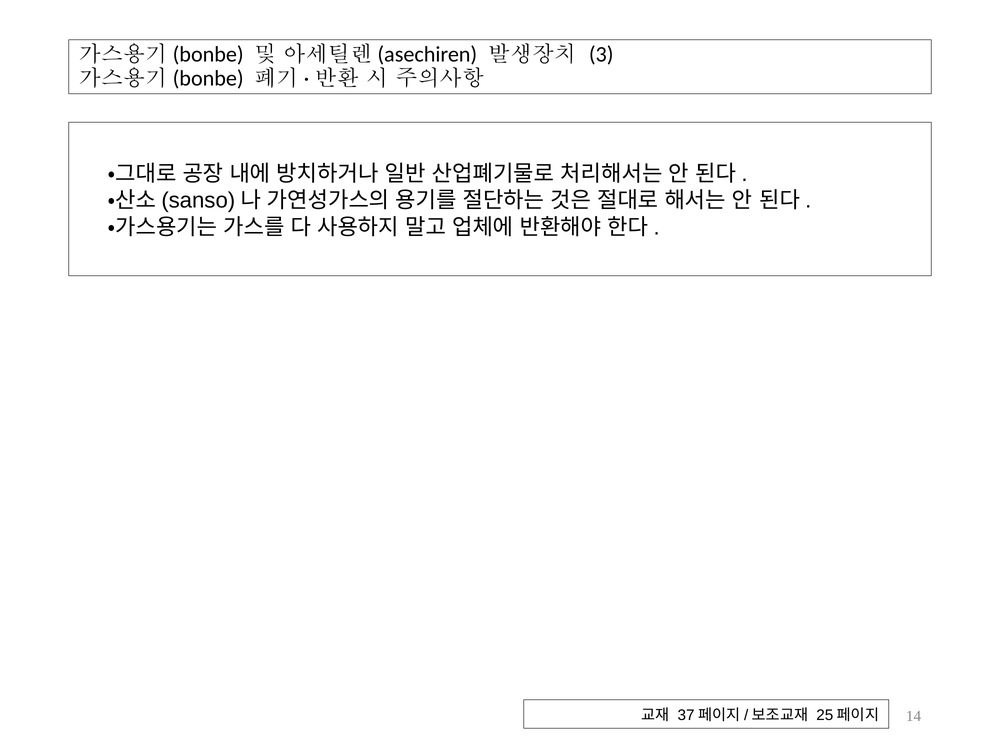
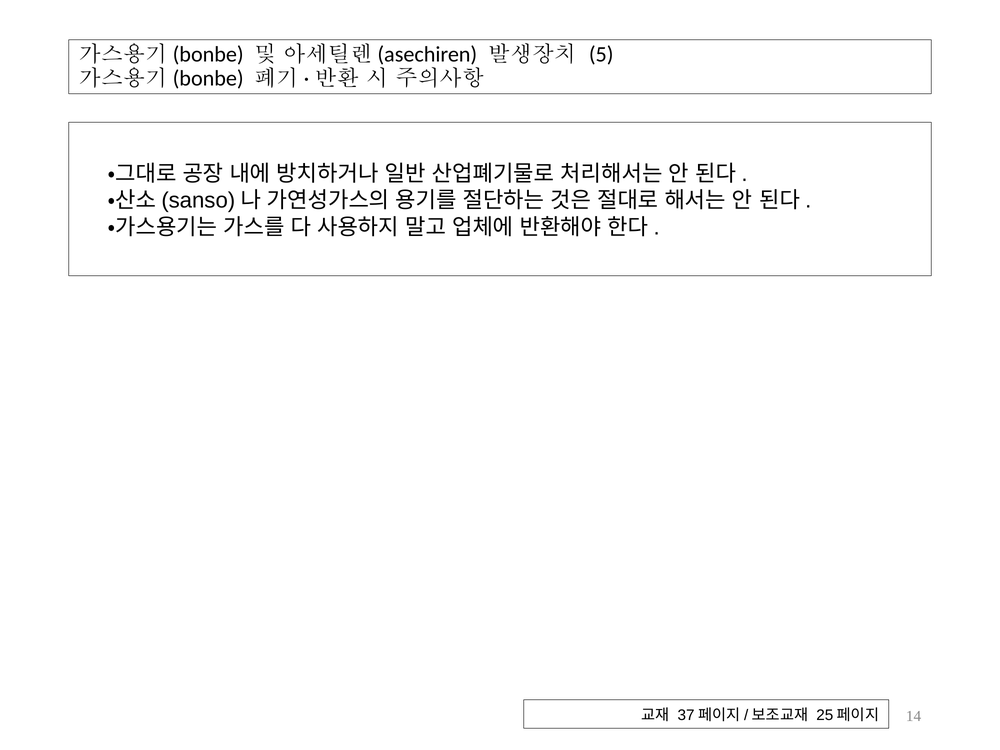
3: 3 -> 5
